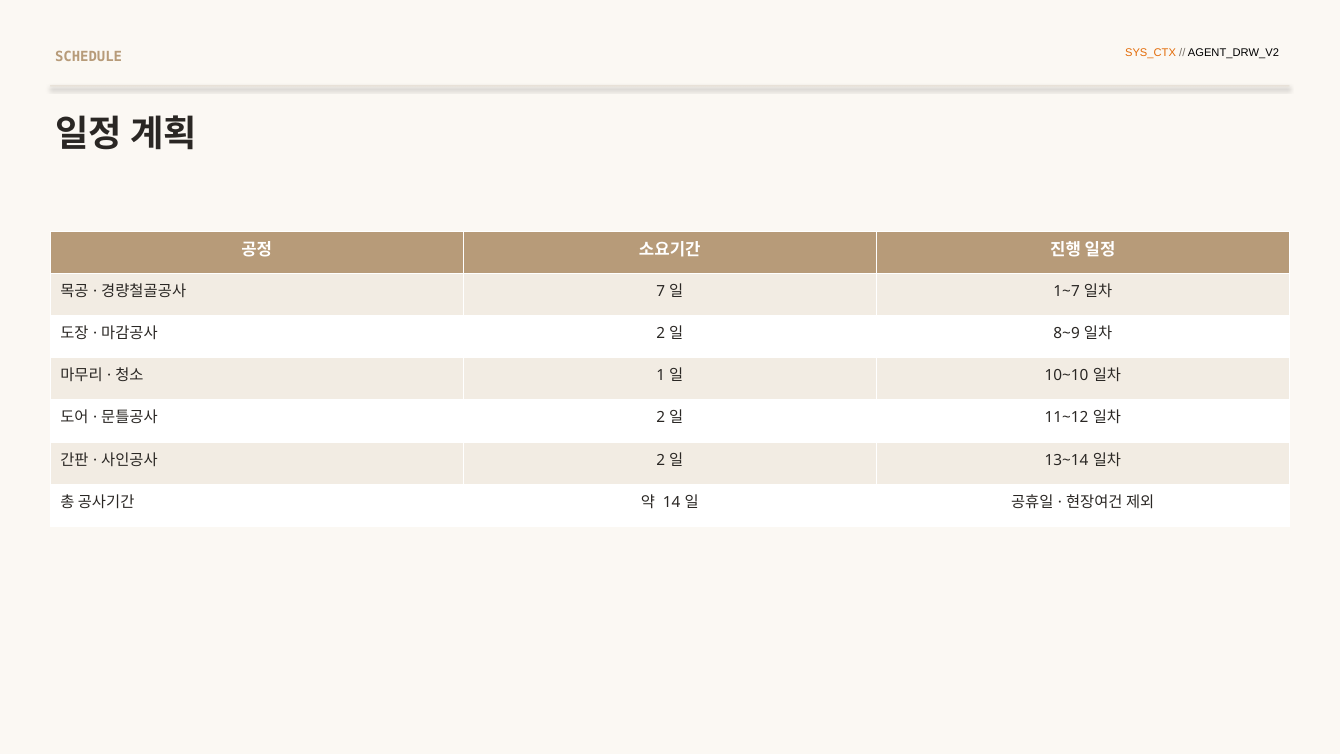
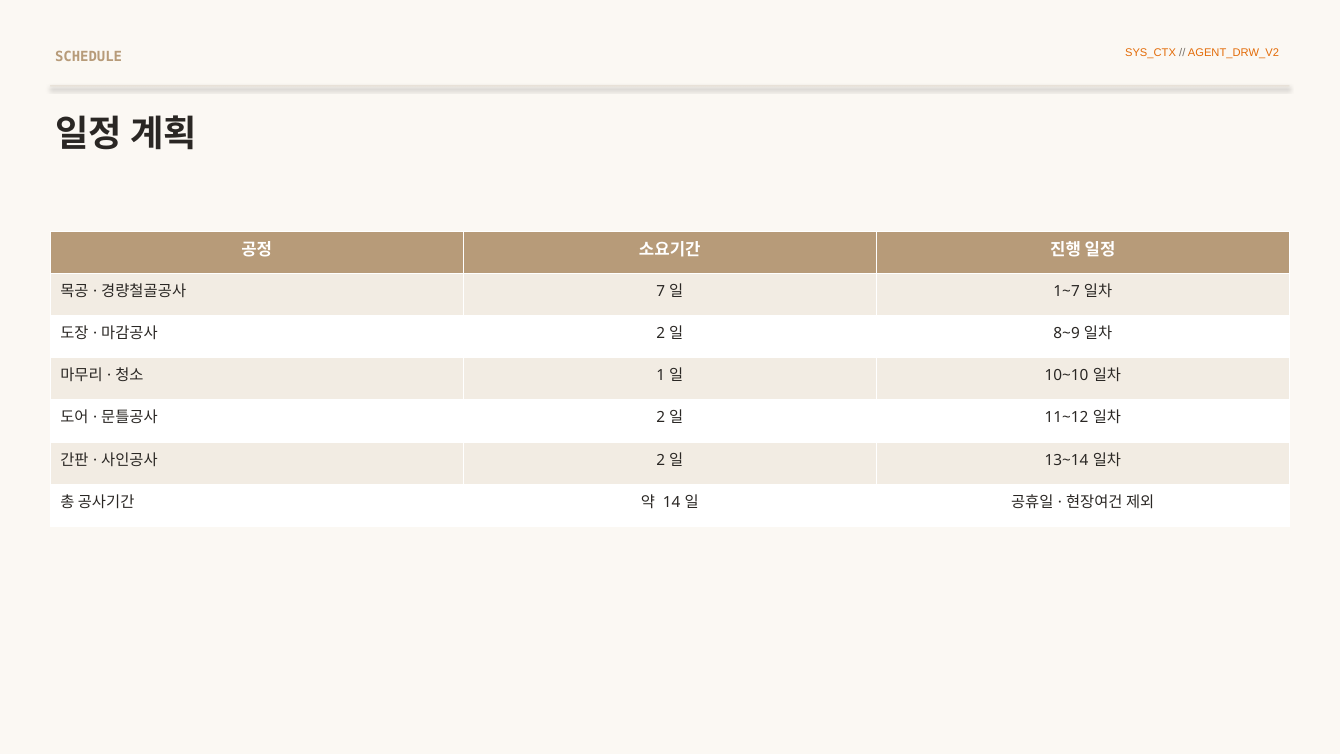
AGENT_DRW_V2 colour: black -> orange
